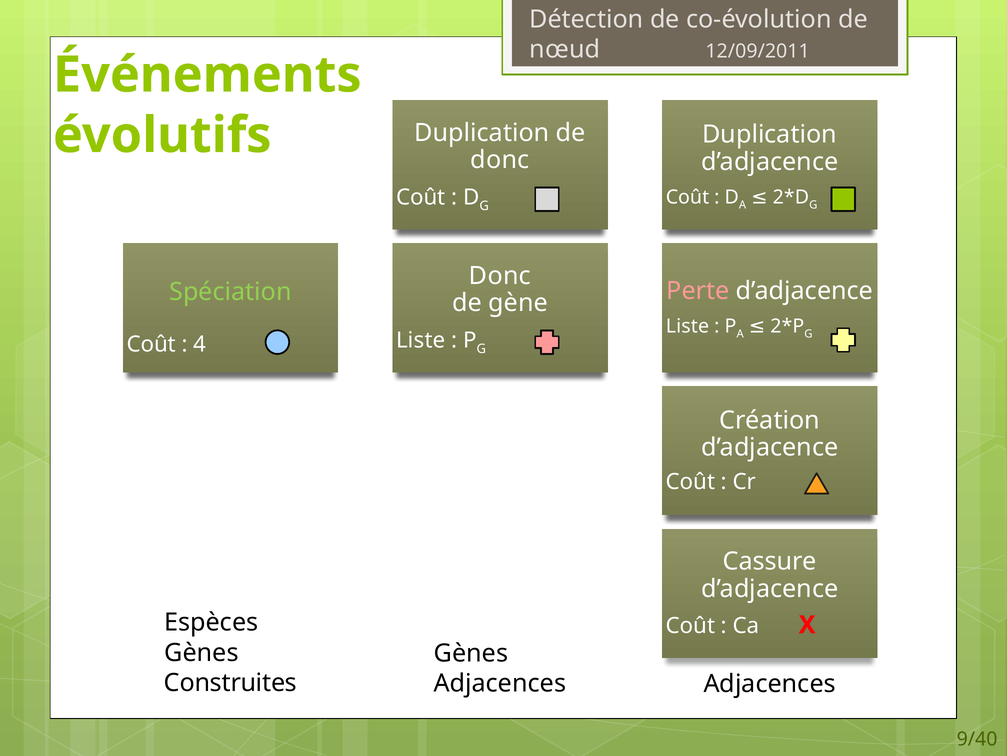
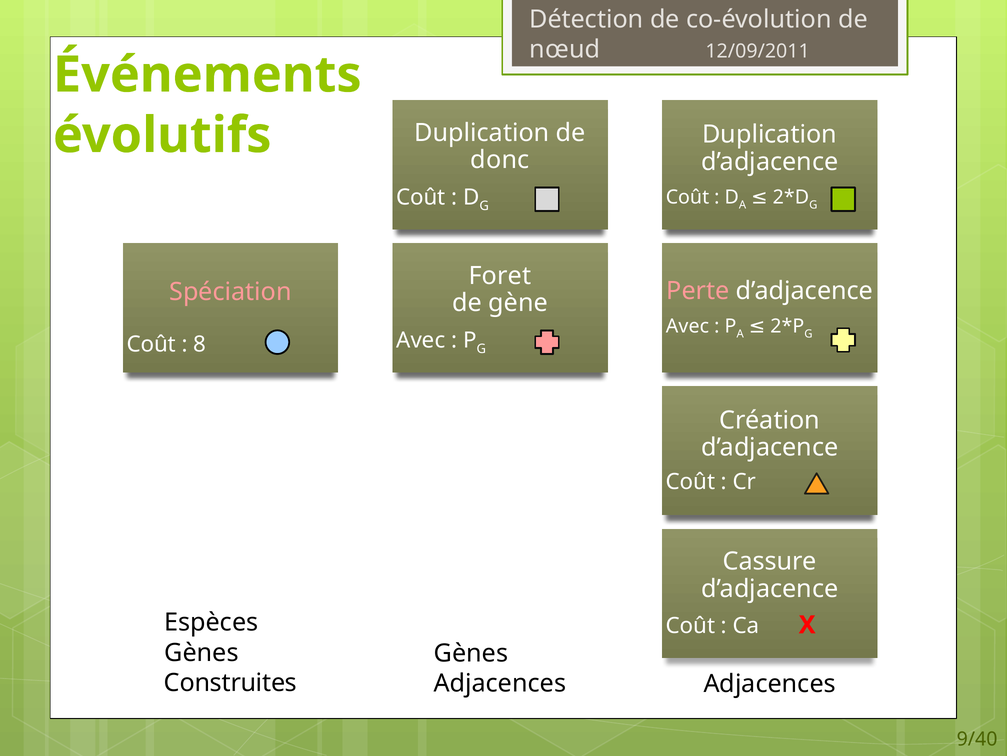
Donc at (500, 276): Donc -> Foret
Spéciation colour: light green -> pink
Liste at (687, 326): Liste -> Avec
Liste at (421, 340): Liste -> Avec
4: 4 -> 8
